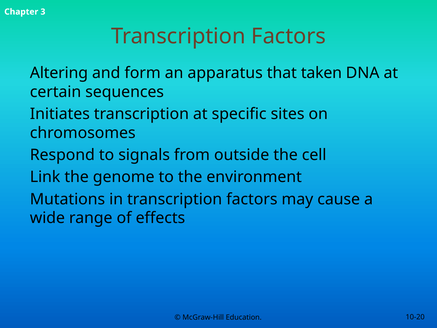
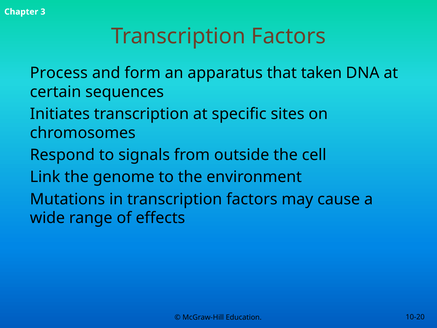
Altering: Altering -> Process
